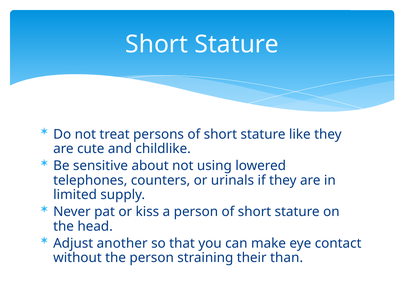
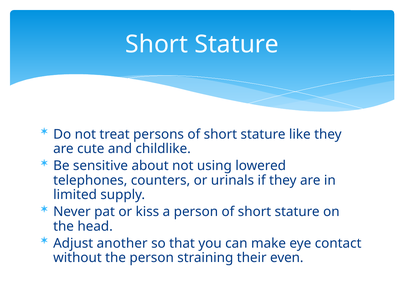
than: than -> even
